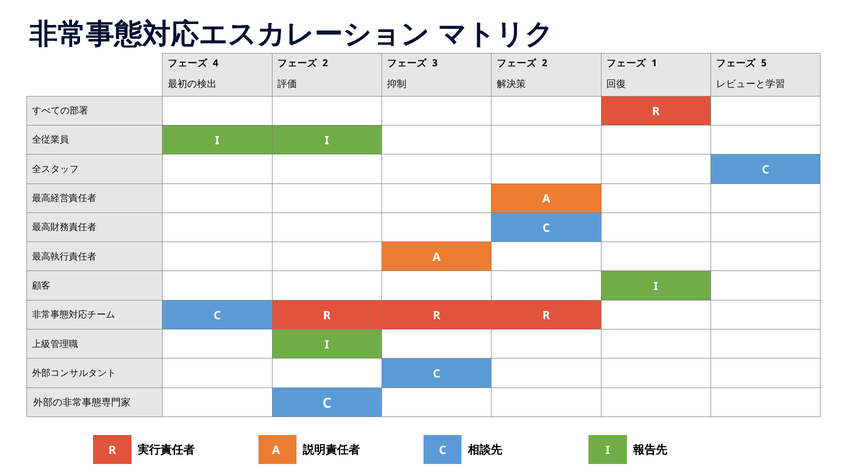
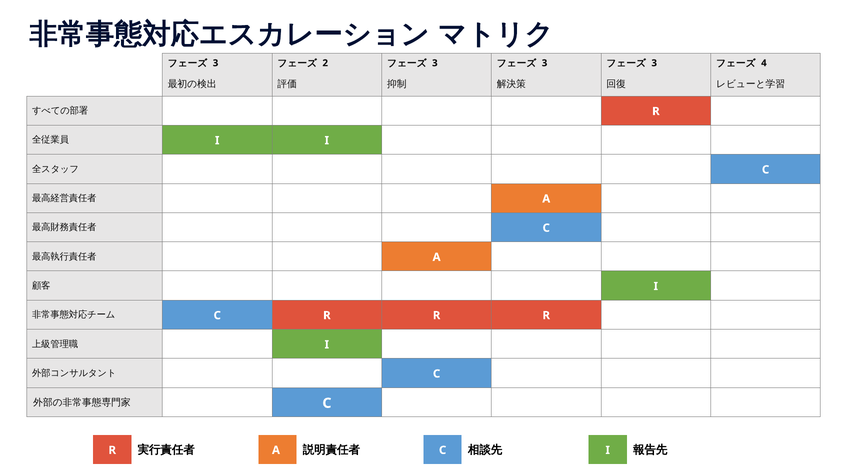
4 at (216, 63): 4 -> 3
2 at (545, 63): 2 -> 3
1 at (654, 63): 1 -> 3
5: 5 -> 4
